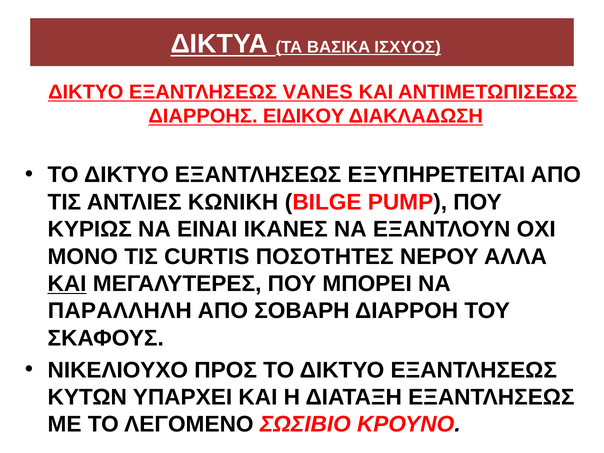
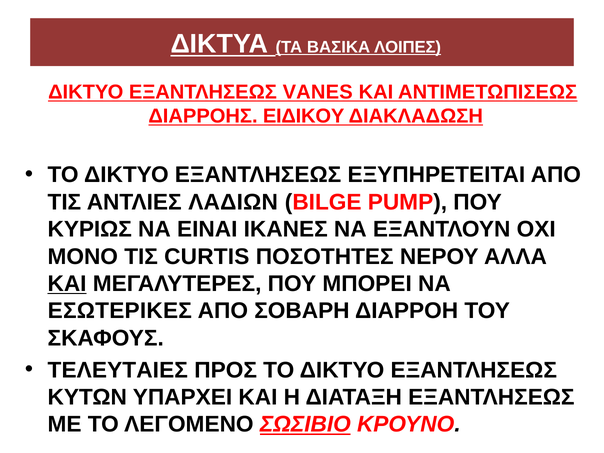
ΙΣΧYΟΣ: ΙΣΧYΟΣ -> ΛΟΙΠΕΣ
ΚΩΝΙΚΗ: ΚΩΝΙΚΗ -> ΛΑΔΙΩΝ
ΠΑΡΑΛΛΗΛΗ: ΠΑΡΑΛΛΗΛΗ -> ΕΣΩΤΕΡΙΚΕΣ
ΝΙΚΕΛΙΟΥΧΟ: ΝΙΚΕΛΙΟΥΧΟ -> ΤΕΛΕΥΤΑΙΕΣ
ΣΩΣΙΒΙΟ underline: none -> present
